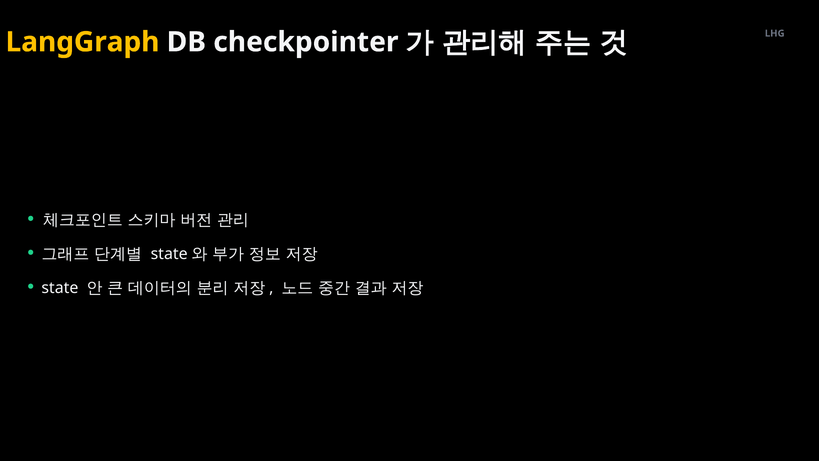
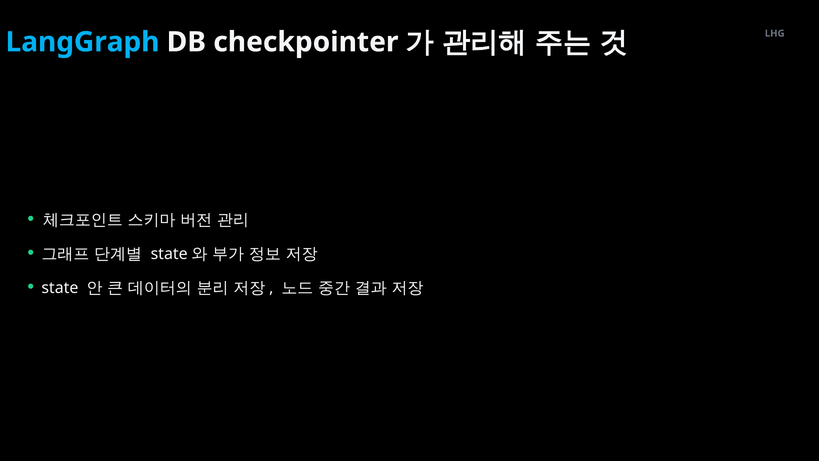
LangGraph colour: yellow -> light blue
